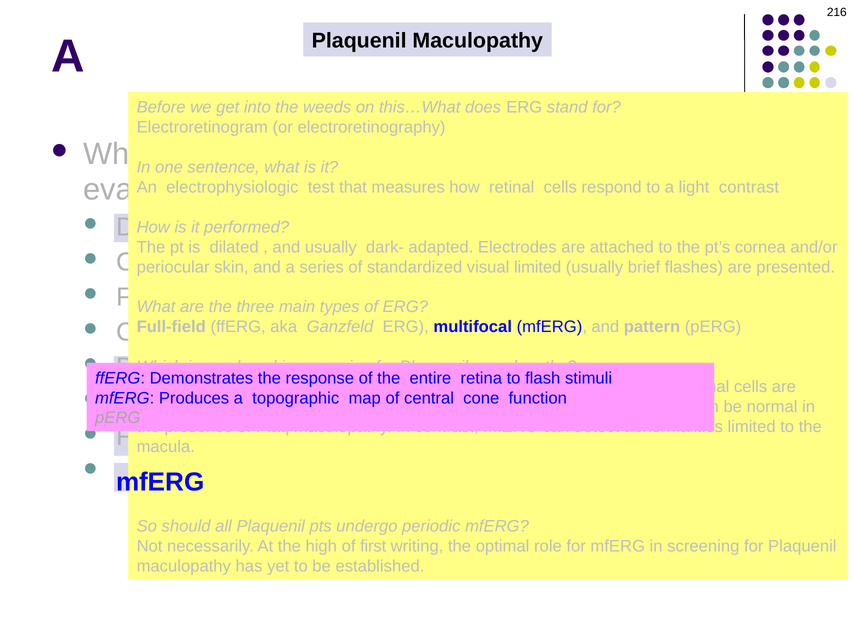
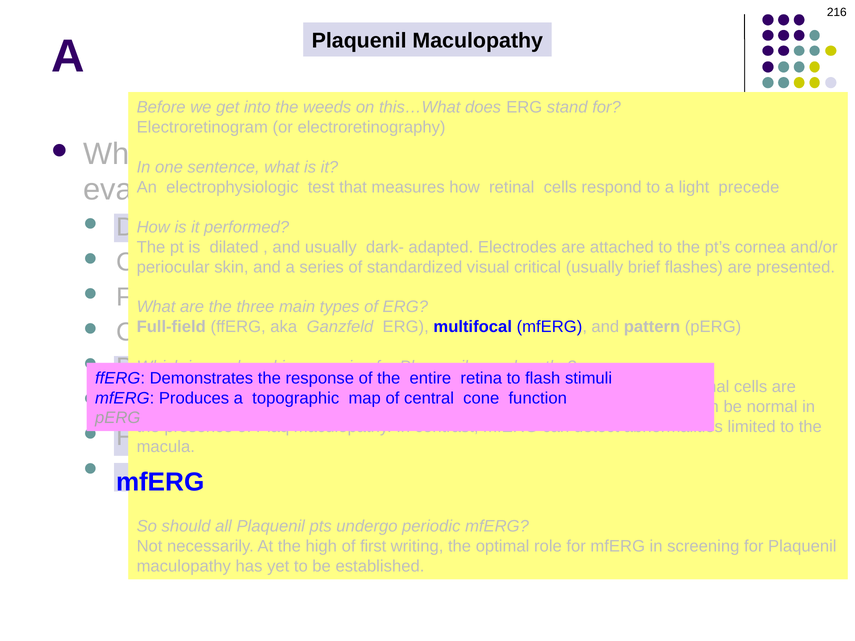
contrast at (749, 187): contrast -> precede
visual limited: limited -> critical
